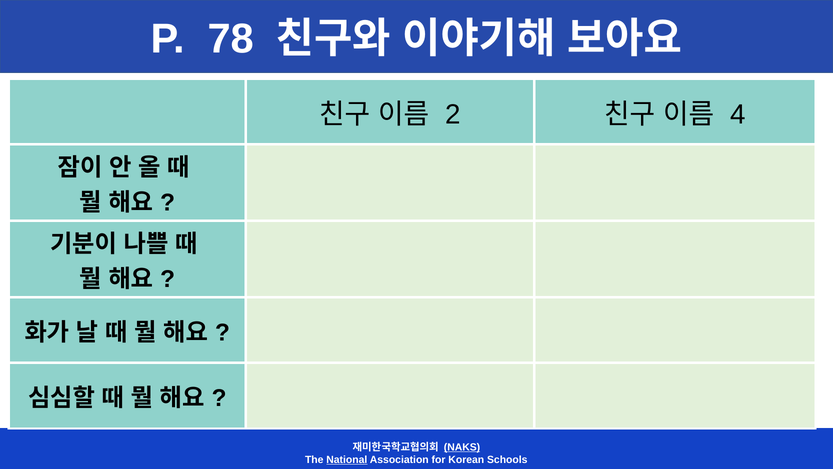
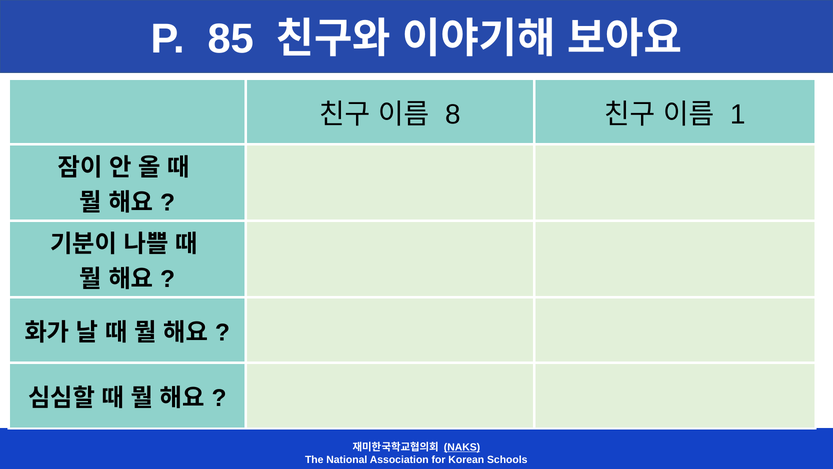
78: 78 -> 85
2: 2 -> 8
4: 4 -> 1
National underline: present -> none
